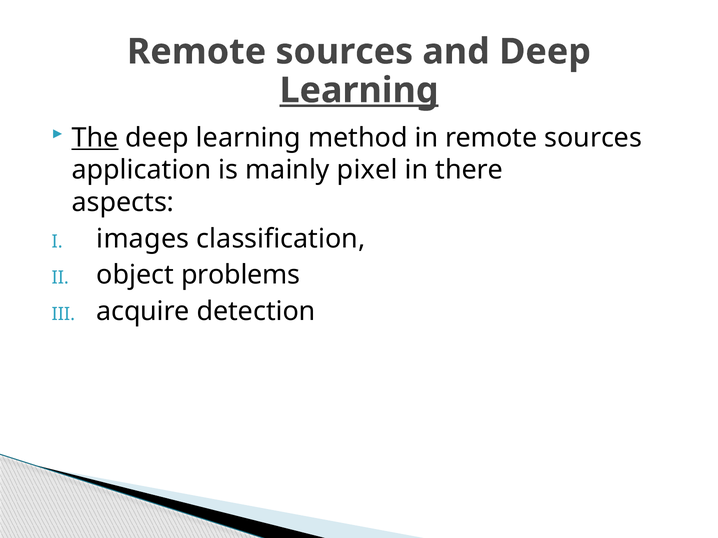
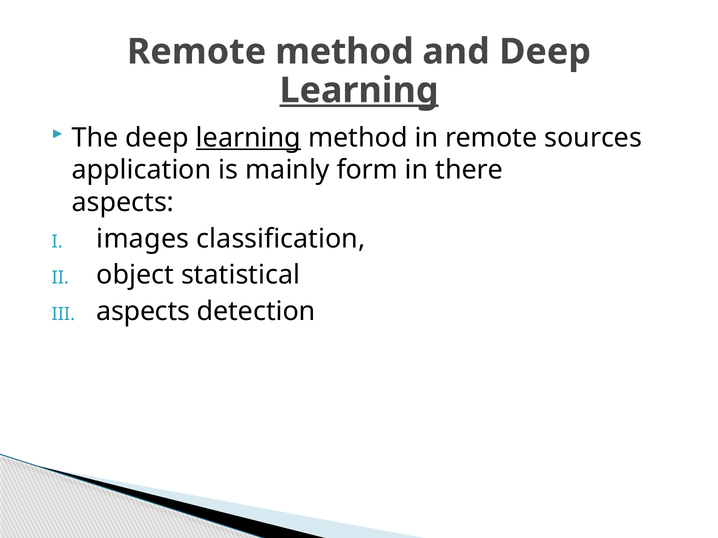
sources at (344, 52): sources -> method
The underline: present -> none
learning at (248, 138) underline: none -> present
pixel: pixel -> form
problems: problems -> statistical
acquire at (143, 312): acquire -> aspects
